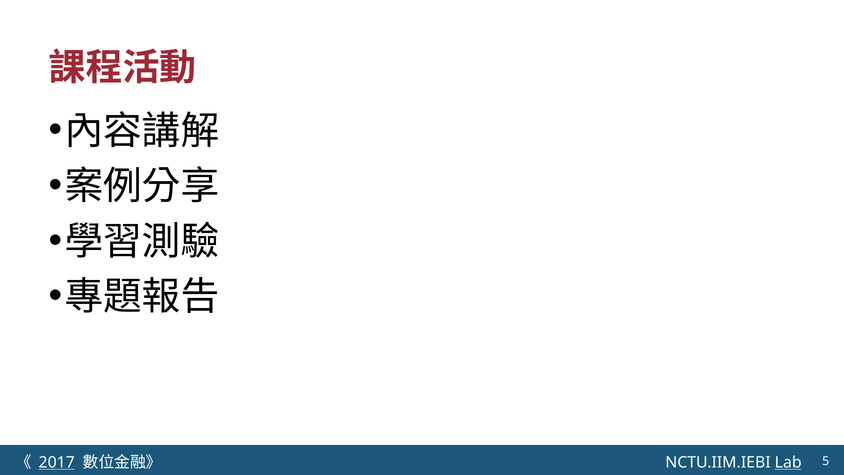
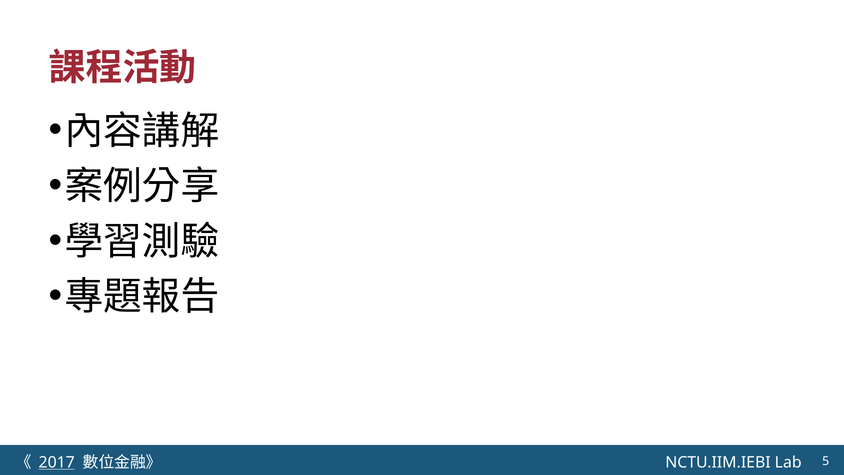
Lab underline: present -> none
